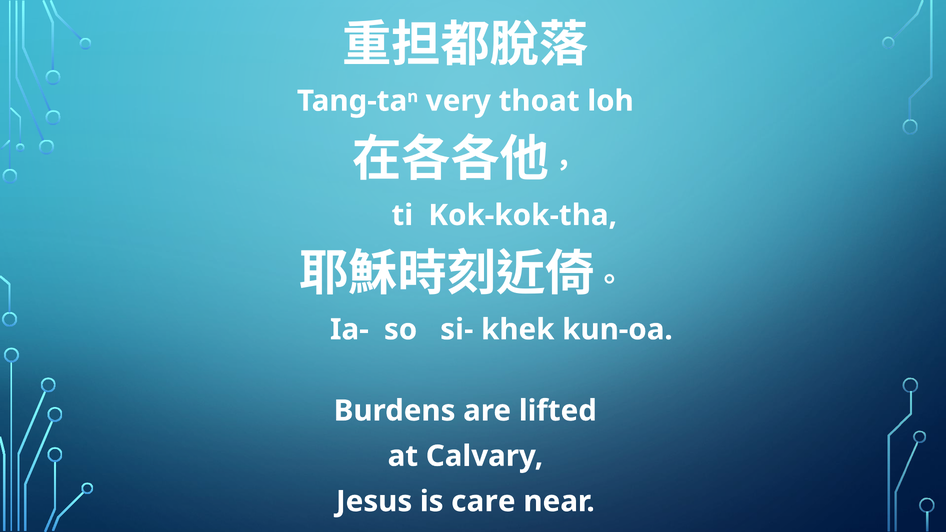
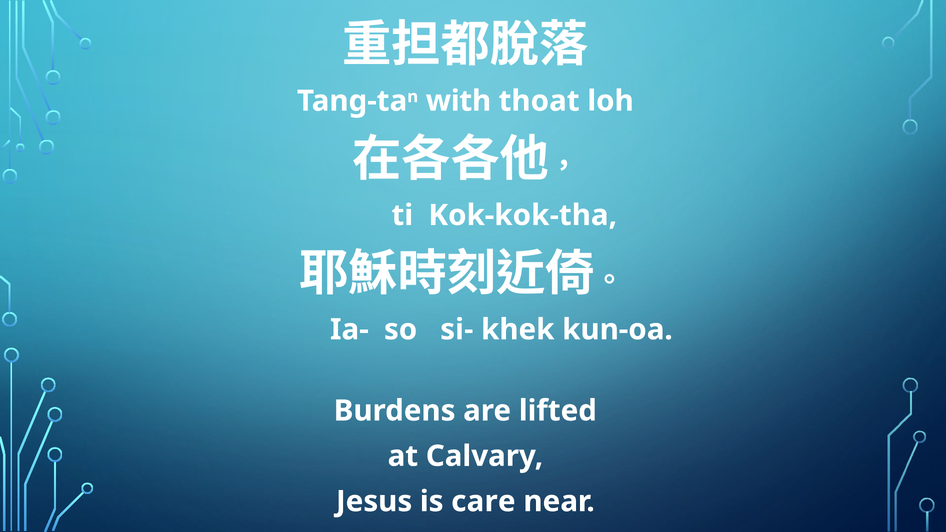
very: very -> with
